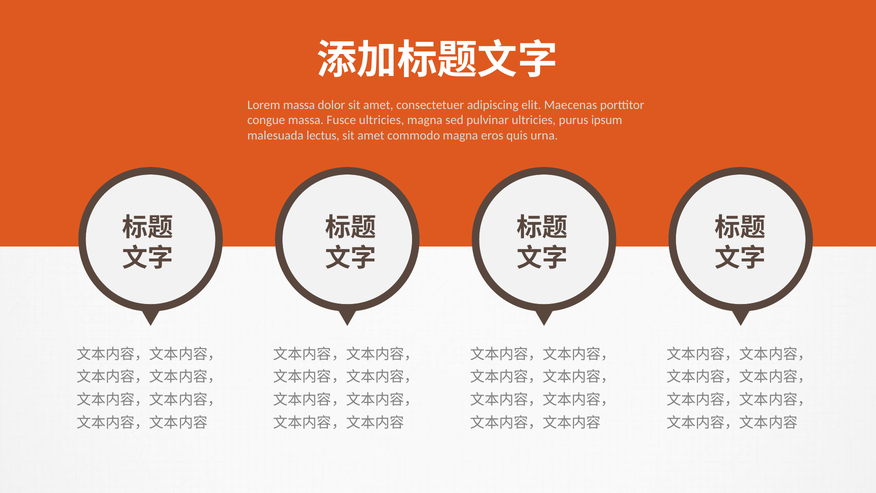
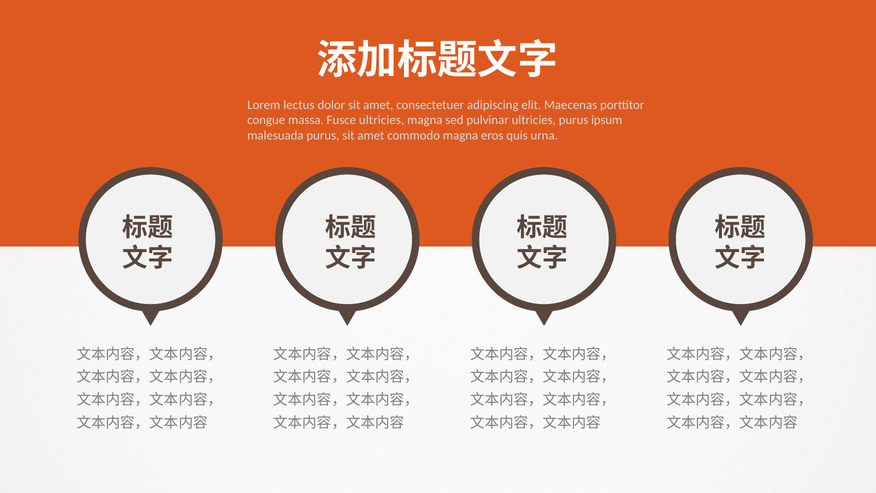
Lorem massa: massa -> lectus
malesuada lectus: lectus -> purus
